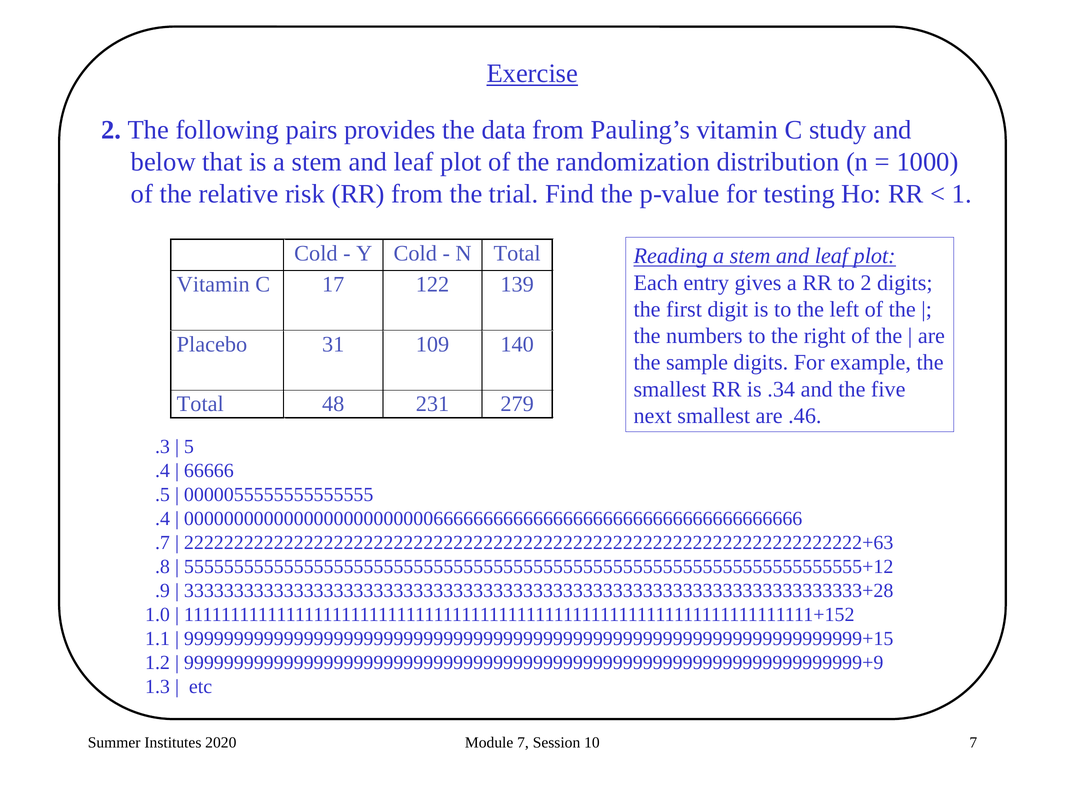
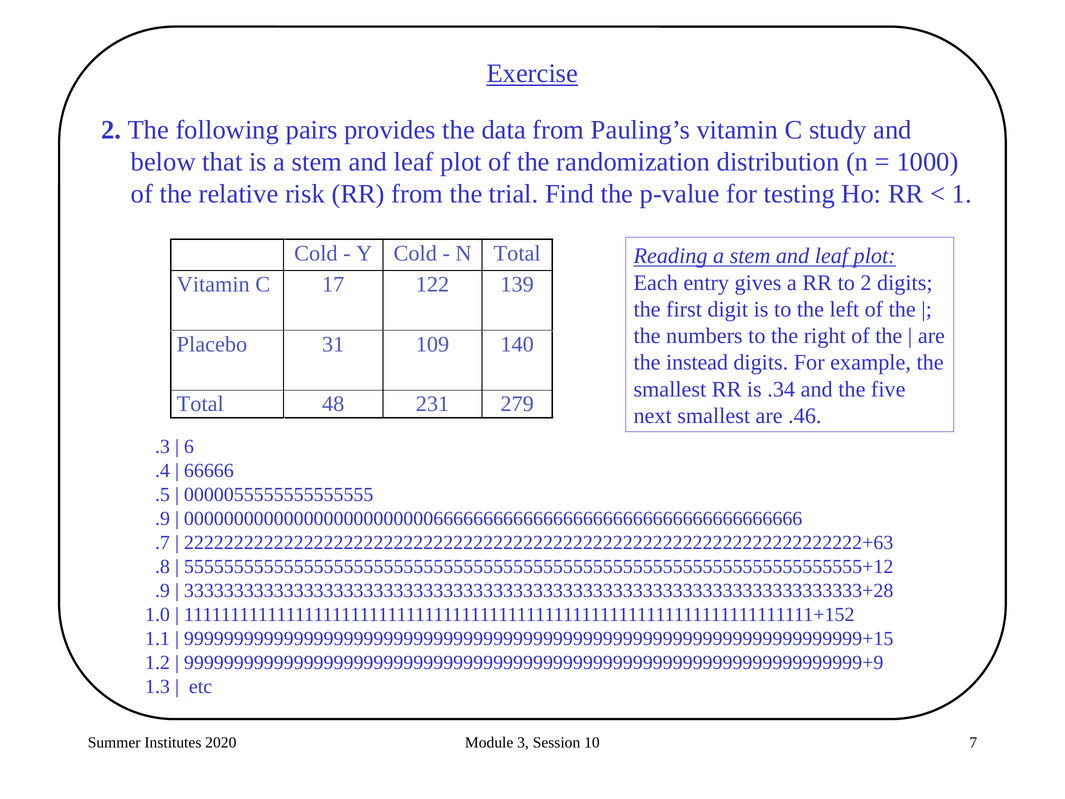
sample: sample -> instead
5: 5 -> 6
.4 at (163, 519): .4 -> .9
Module 7: 7 -> 3
